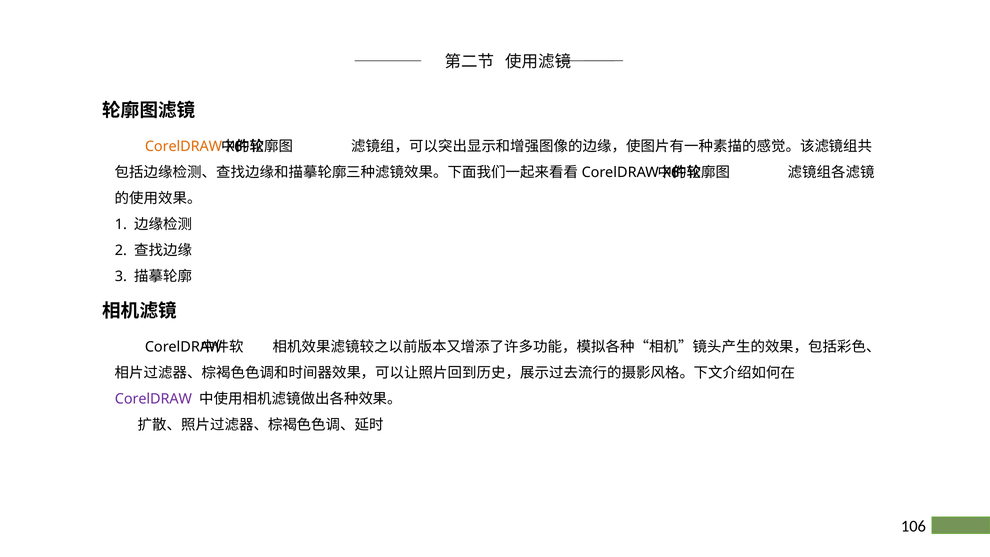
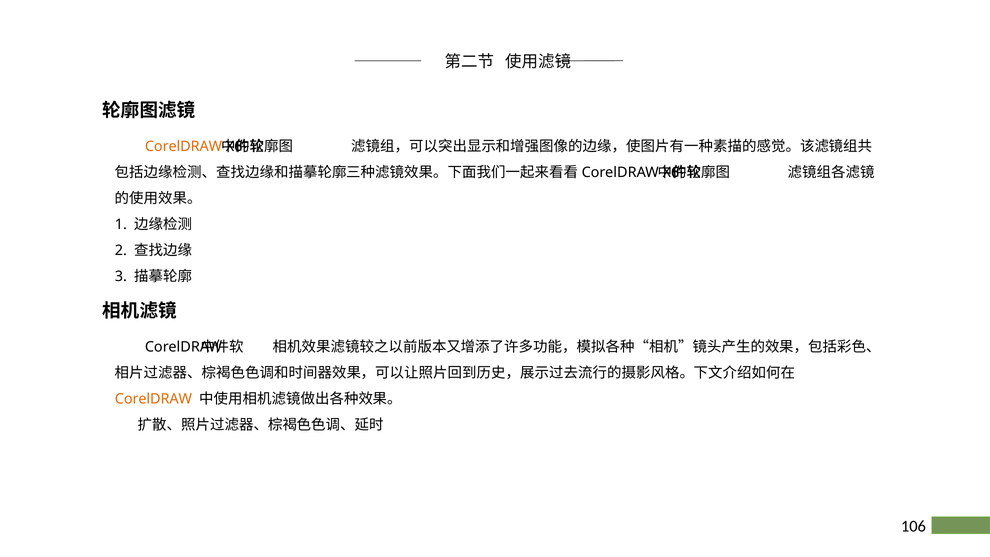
CorelDRAW at (153, 399) colour: purple -> orange
